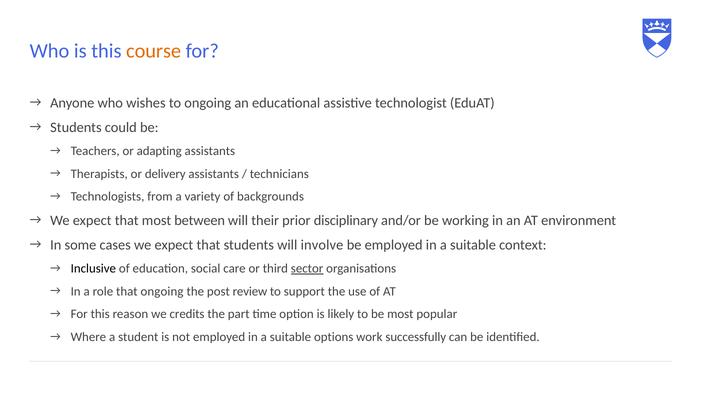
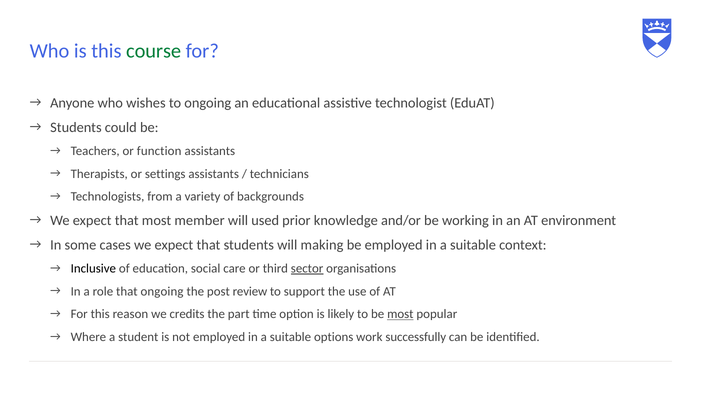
course colour: orange -> green
adapting: adapting -> function
delivery: delivery -> settings
between: between -> member
their: their -> used
disciplinary: disciplinary -> knowledge
involve: involve -> making
most at (400, 314) underline: none -> present
